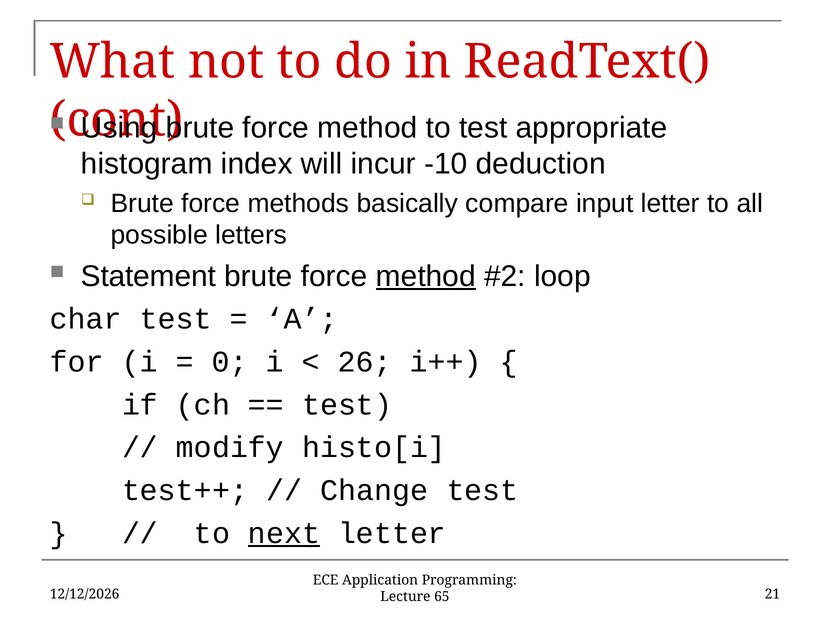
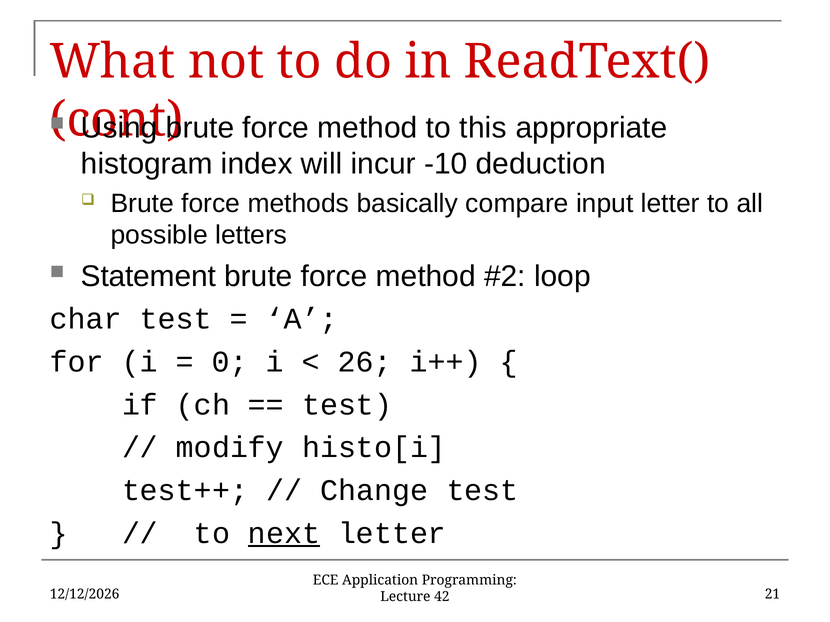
to test: test -> this
method at (426, 276) underline: present -> none
65: 65 -> 42
